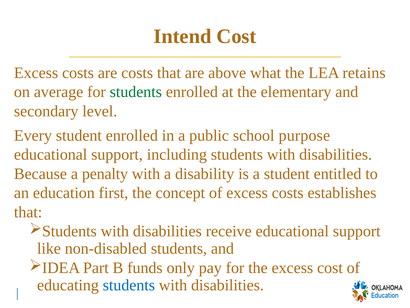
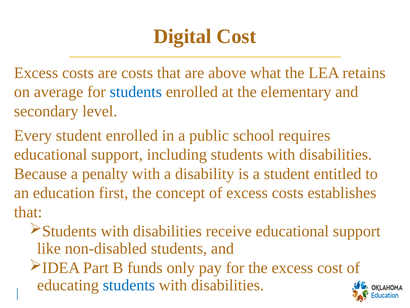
Intend: Intend -> Digital
students at (136, 92) colour: green -> blue
purpose: purpose -> requires
